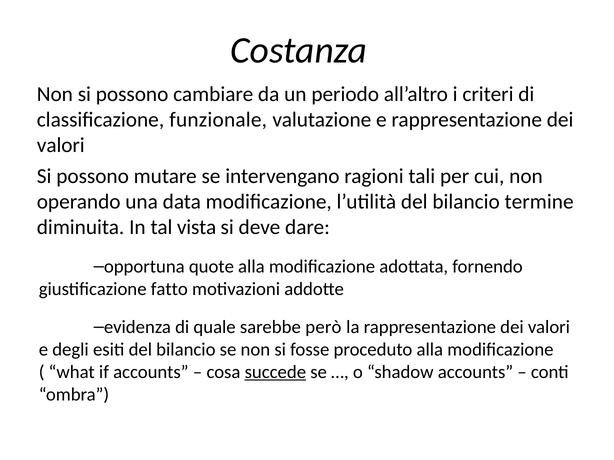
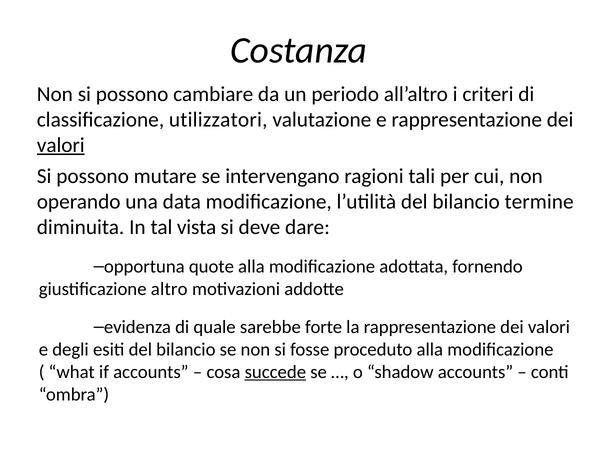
funzionale: funzionale -> utilizzatori
valori at (61, 145) underline: none -> present
fatto: fatto -> altro
però: però -> forte
